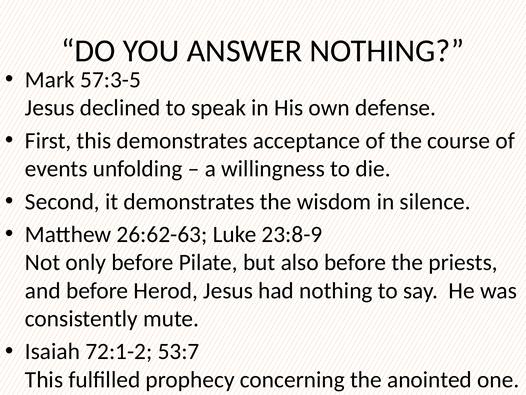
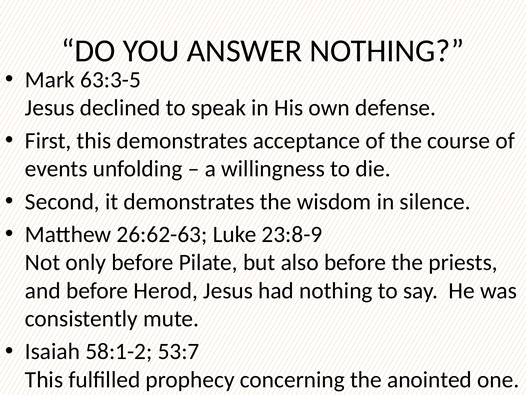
57:3-5: 57:3-5 -> 63:3-5
72:1-2: 72:1-2 -> 58:1-2
